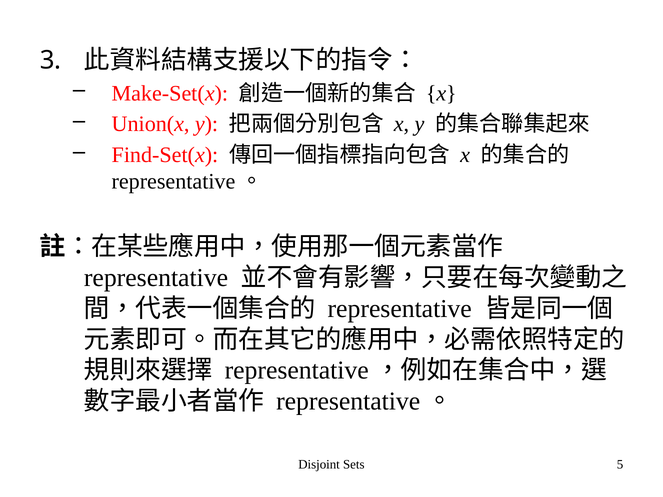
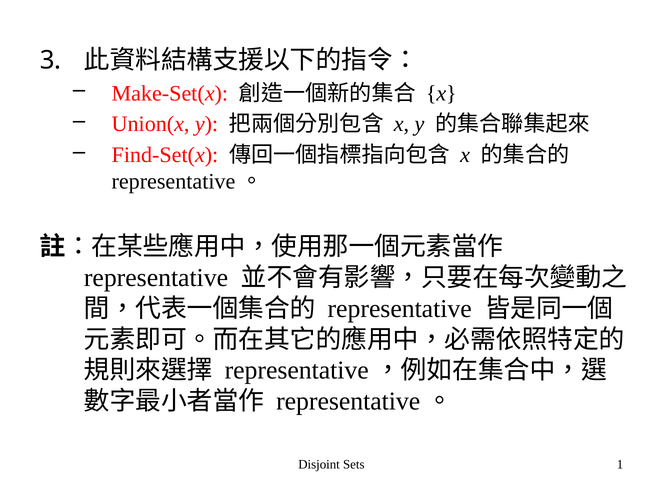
5: 5 -> 1
